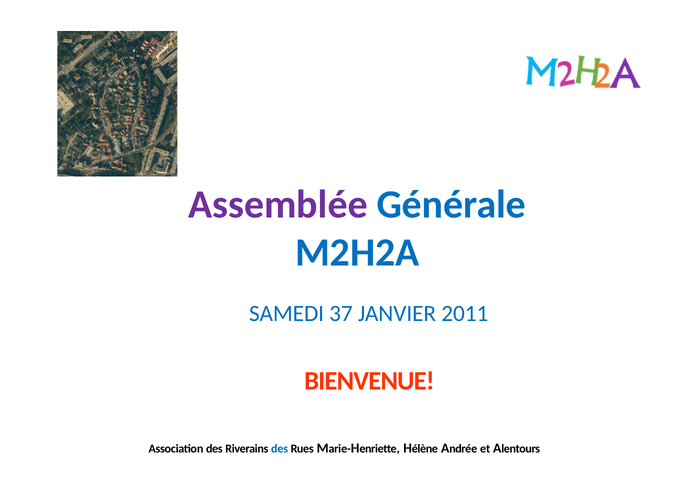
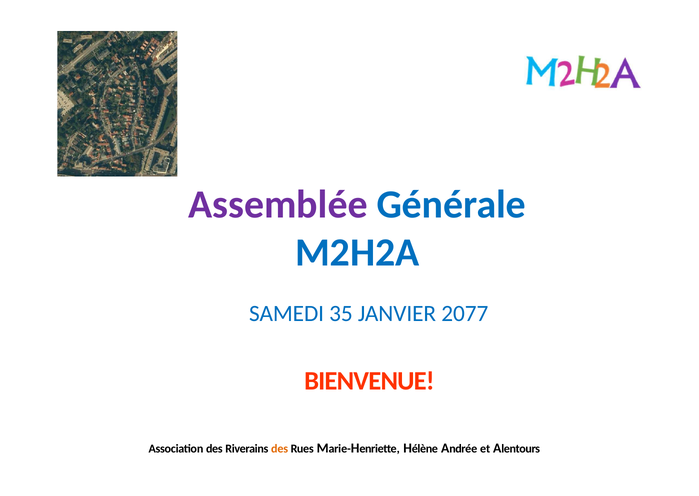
37: 37 -> 35
2011: 2011 -> 2077
des at (280, 448) colour: blue -> orange
